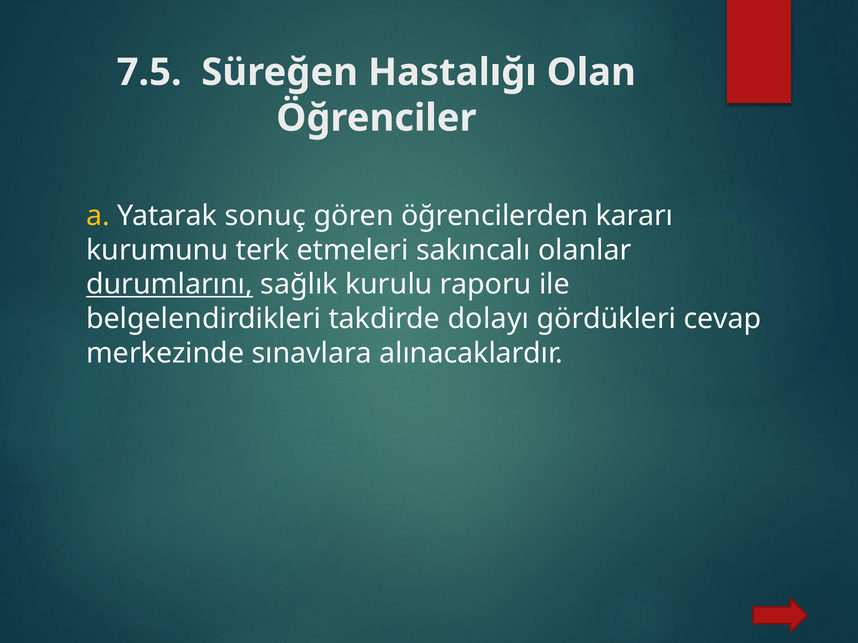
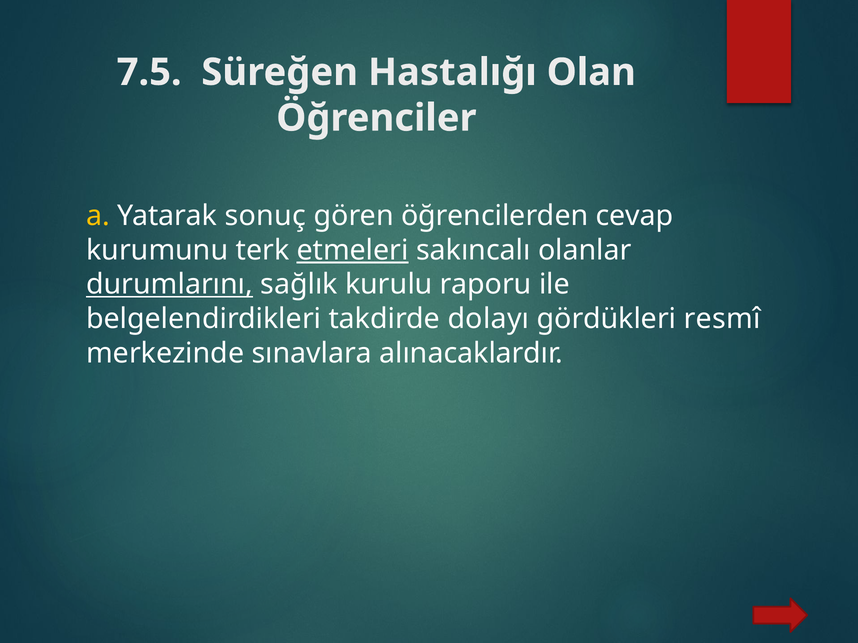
kararı: kararı -> cevap
etmeleri underline: none -> present
cevap: cevap -> resmî
